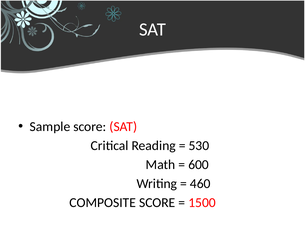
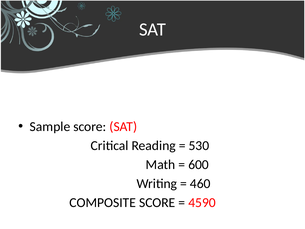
1500: 1500 -> 4590
